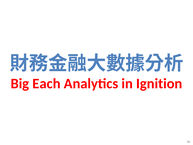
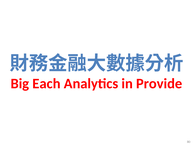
Ignition: Ignition -> Provide
